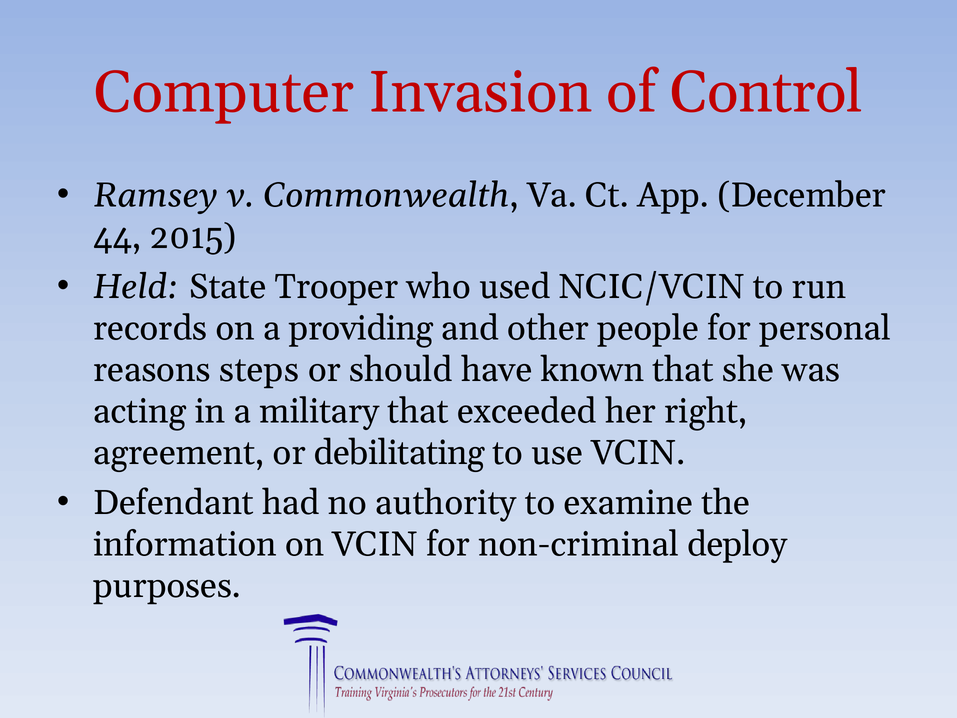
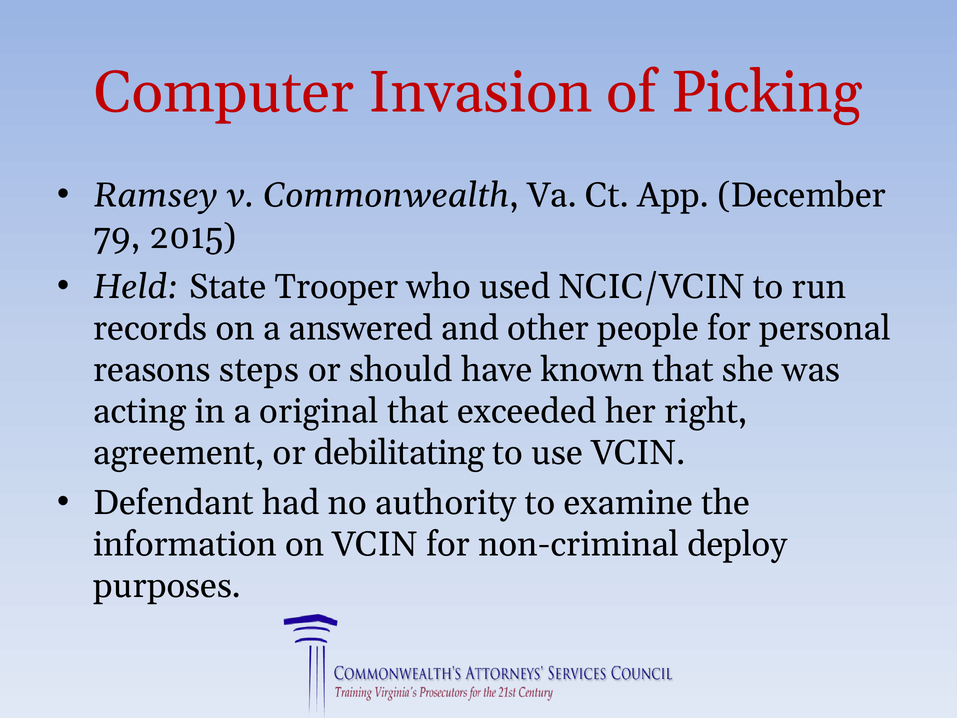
Control: Control -> Picking
44: 44 -> 79
providing: providing -> answered
military: military -> original
